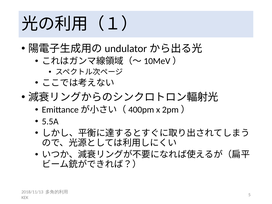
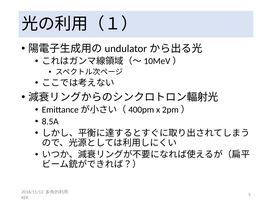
5.5A: 5.5A -> 8.5A
